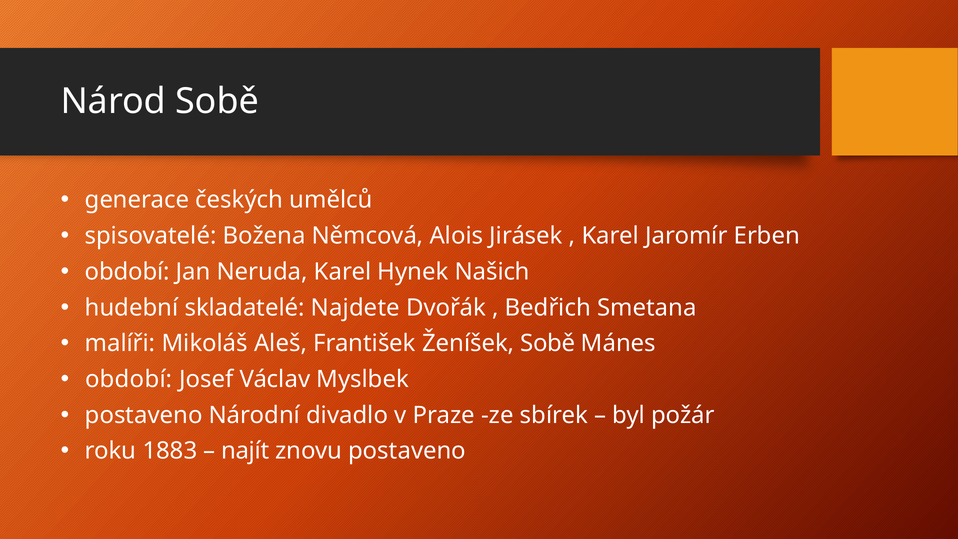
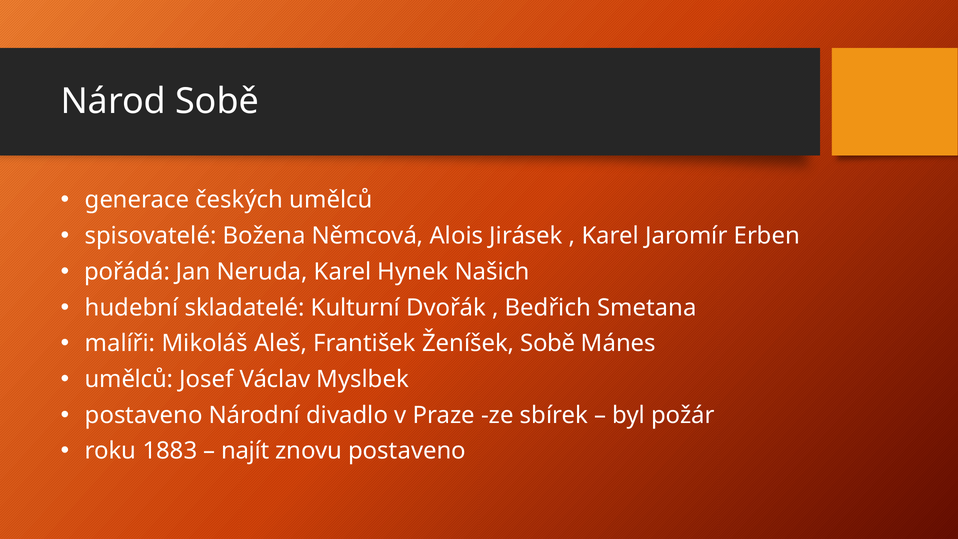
období at (127, 272): období -> pořádá
Najdete: Najdete -> Kulturní
období at (129, 379): období -> umělců
